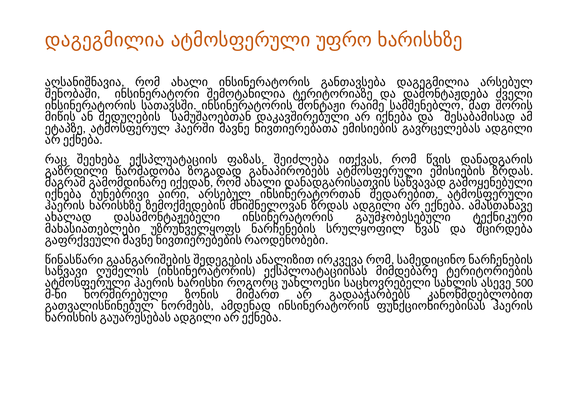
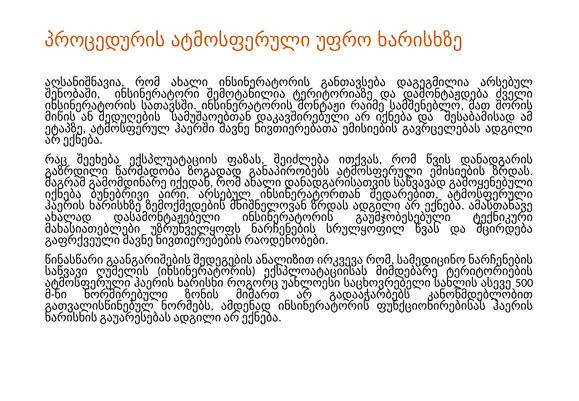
დაგეგმილია at (105, 40): დაგეგმილია -> პროცედურის
